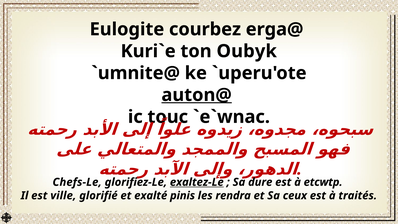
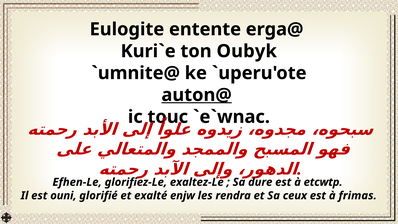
courbez: courbez -> entente
Chefs-Le: Chefs-Le -> Efhen-Le
exaltez-Le underline: present -> none
ville: ville -> ouni
pinis: pinis -> enjw
traités: traités -> frimas
